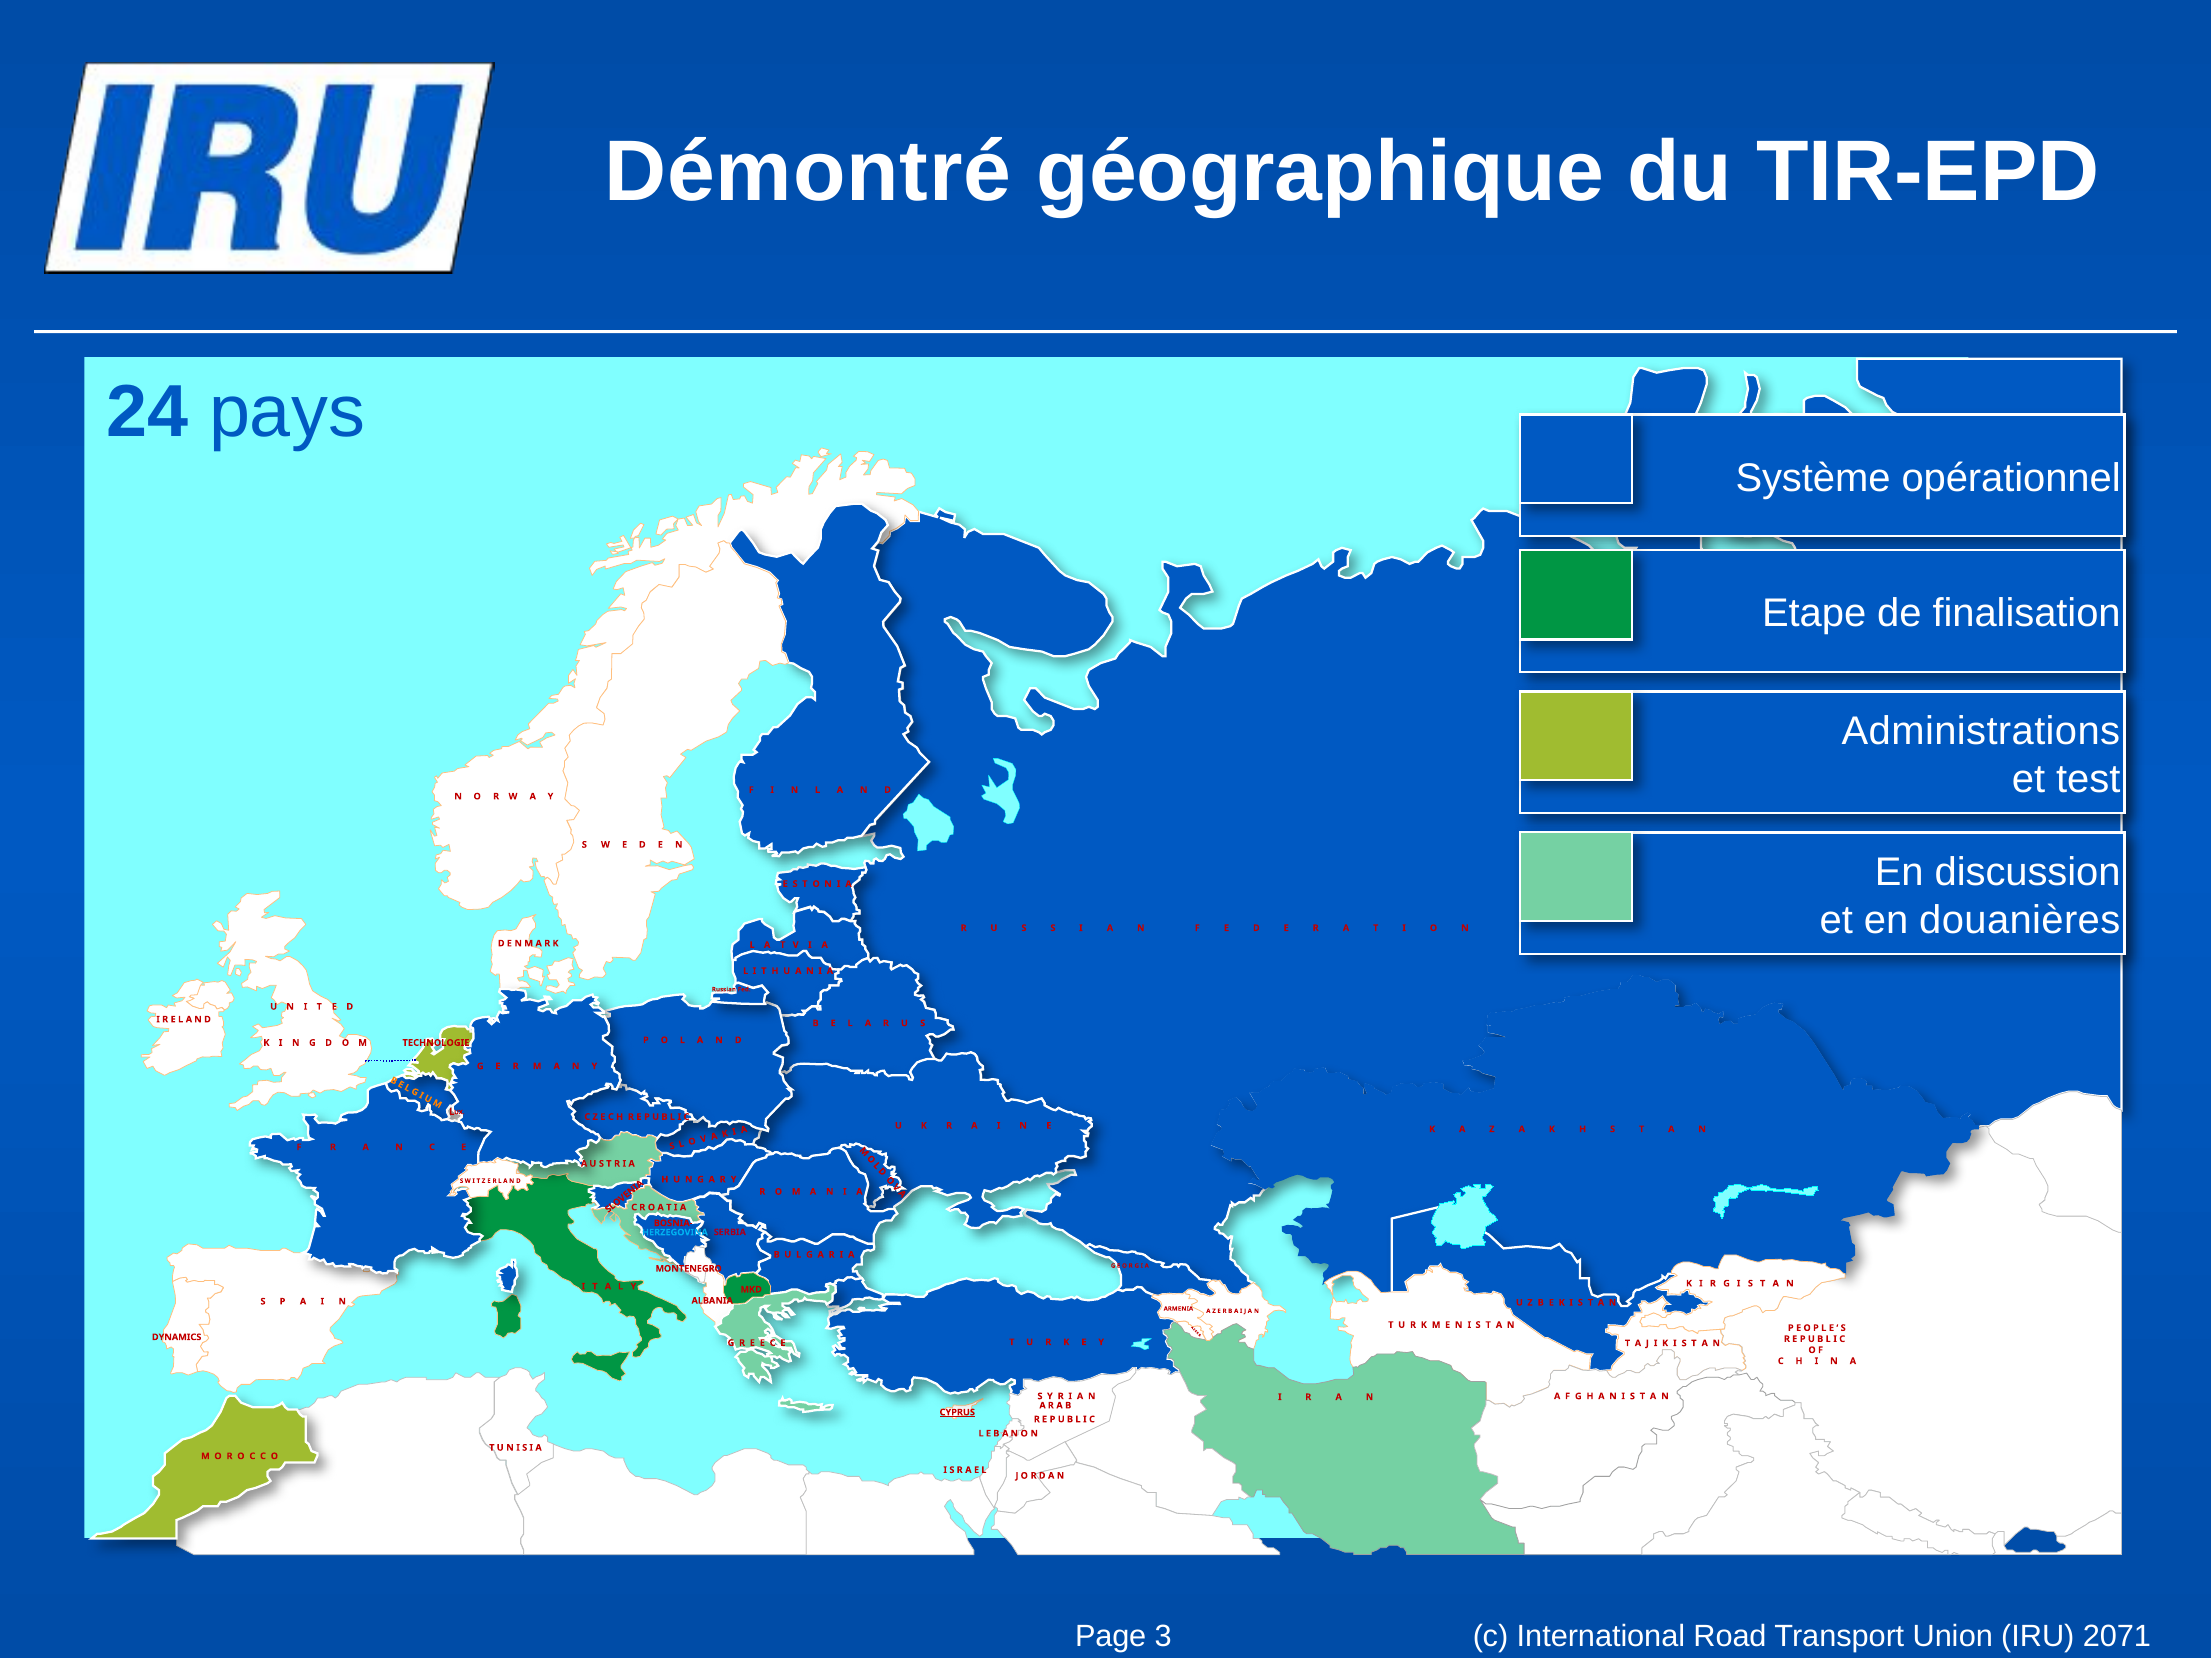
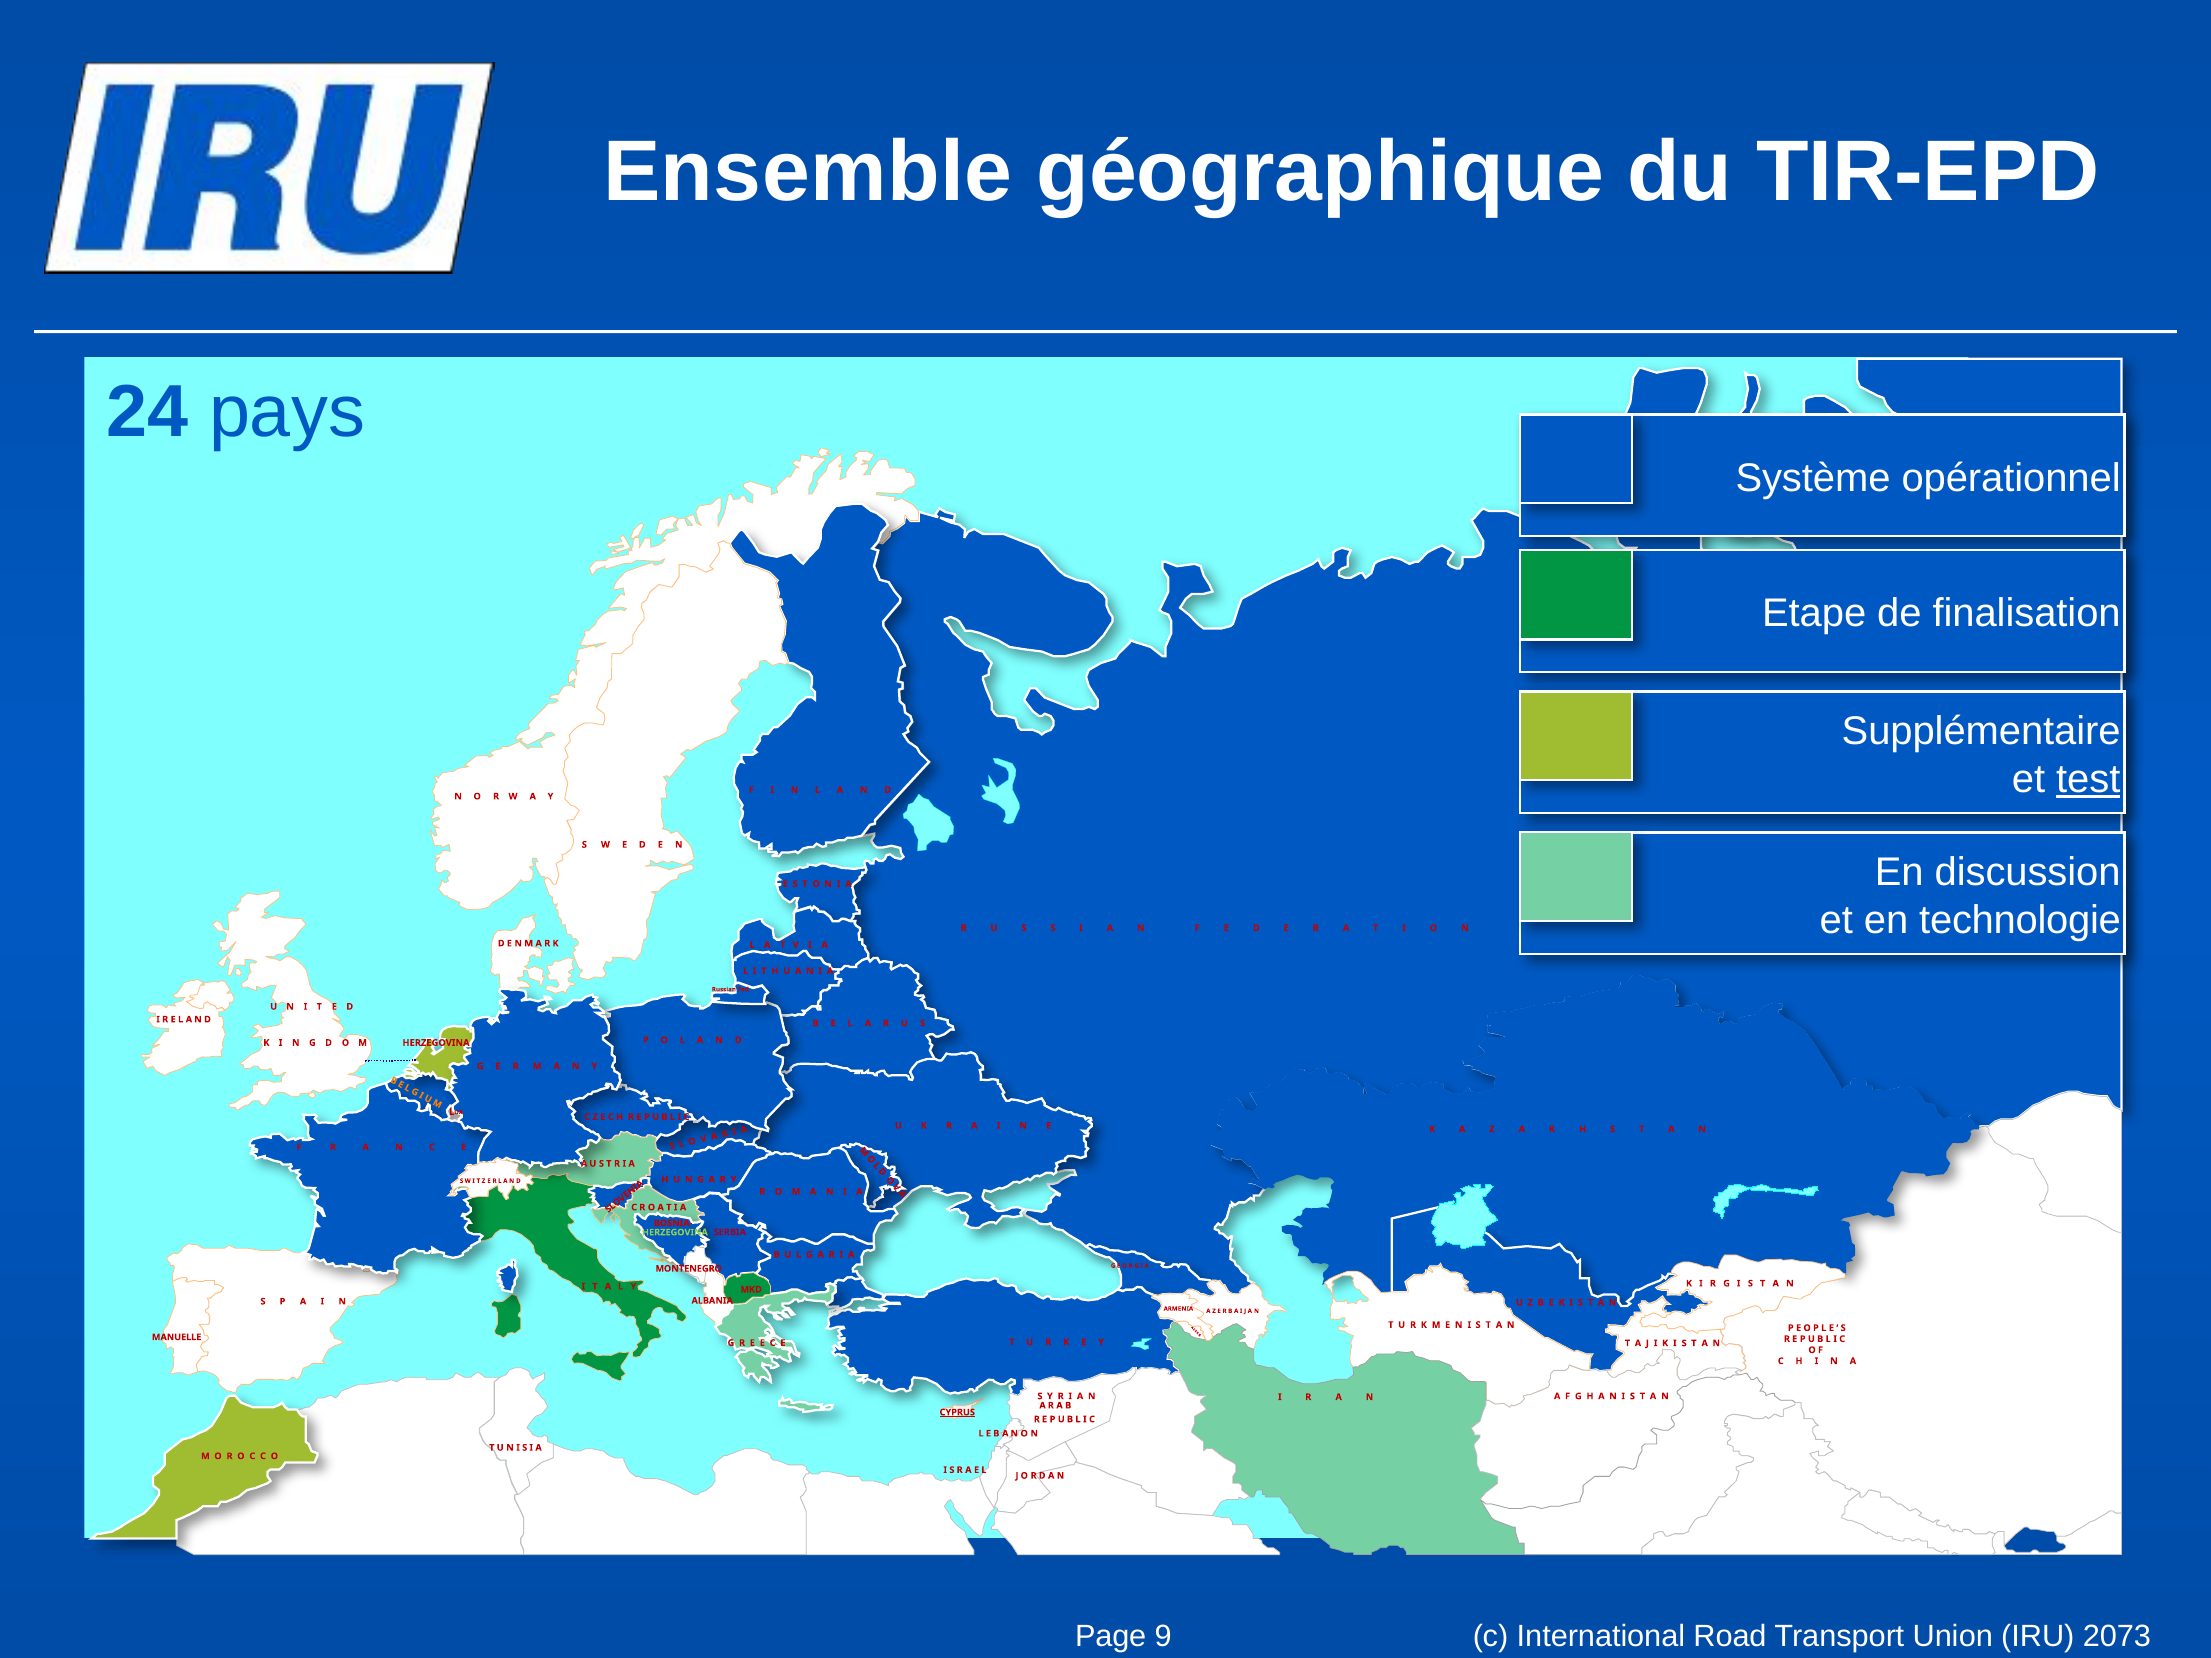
Démontré: Démontré -> Ensemble
Administrations: Administrations -> Supplémentaire
test underline: none -> present
douanières: douanières -> technologie
TECHNOLOGIE at (436, 1043): TECHNOLOGIE -> HERZEGOVINA
HERZEGOVINA at (675, 1233) colour: light blue -> light green
DYNAMICS: DYNAMICS -> MANUELLE
3: 3 -> 9
2071: 2071 -> 2073
